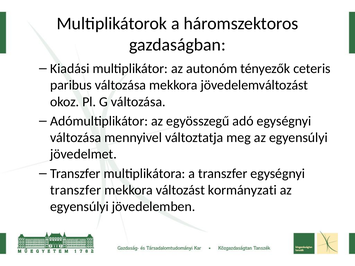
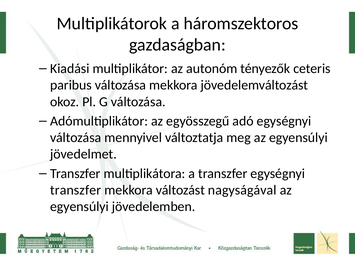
kormányzati: kormányzati -> nagyságával
